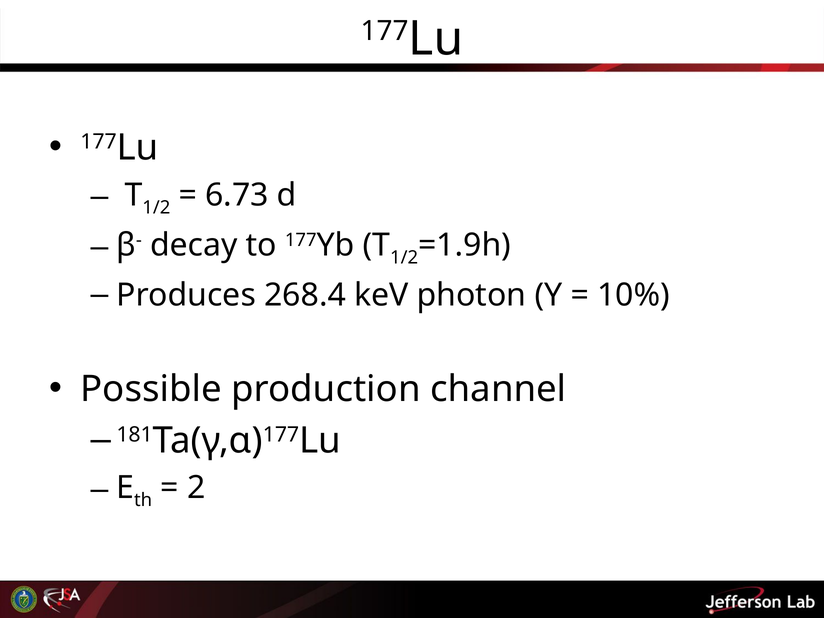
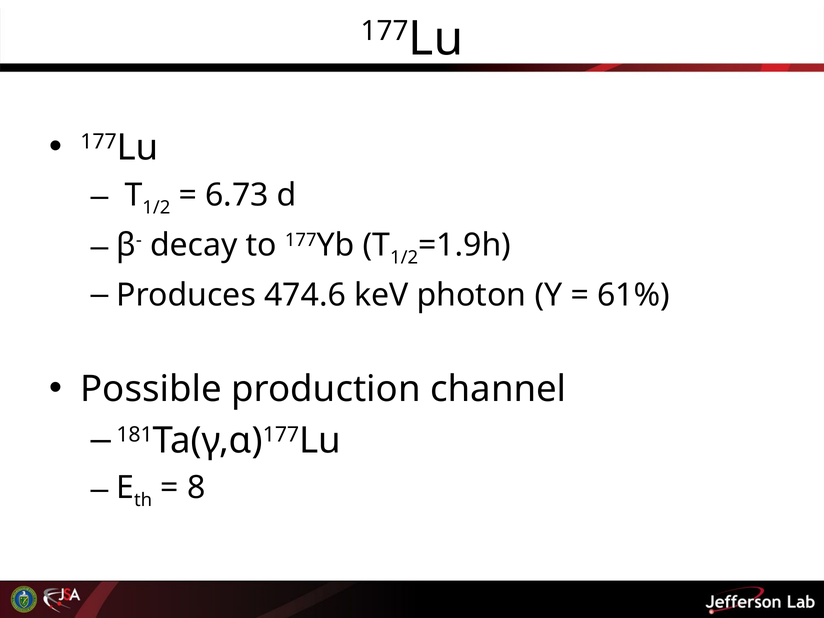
268.4: 268.4 -> 474.6
10%: 10% -> 61%
2: 2 -> 8
